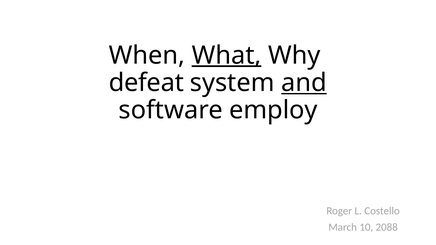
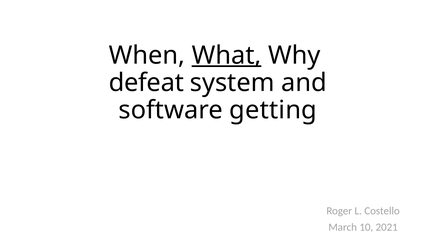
and underline: present -> none
employ: employ -> getting
2088: 2088 -> 2021
